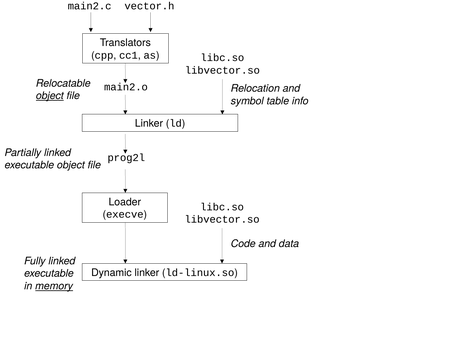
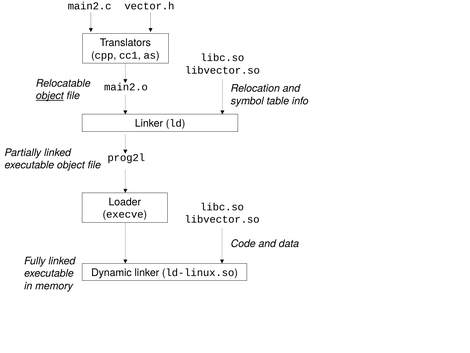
memory underline: present -> none
